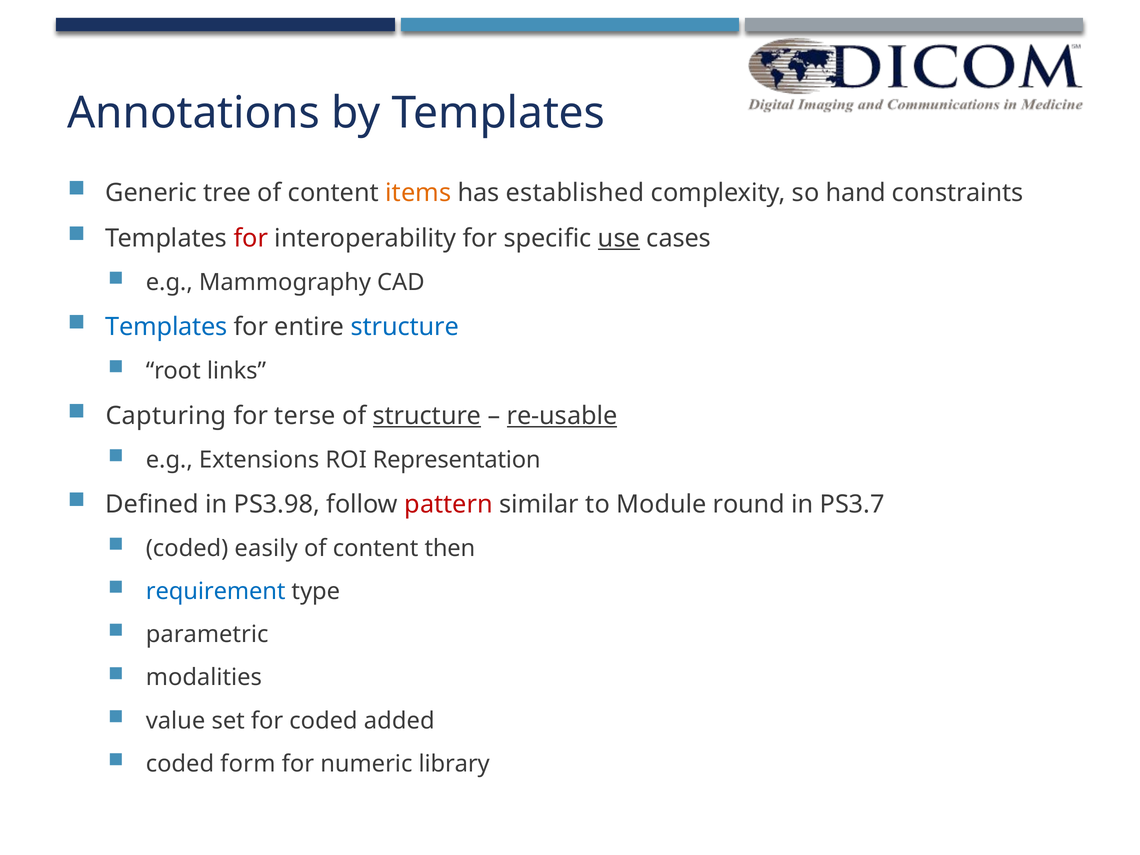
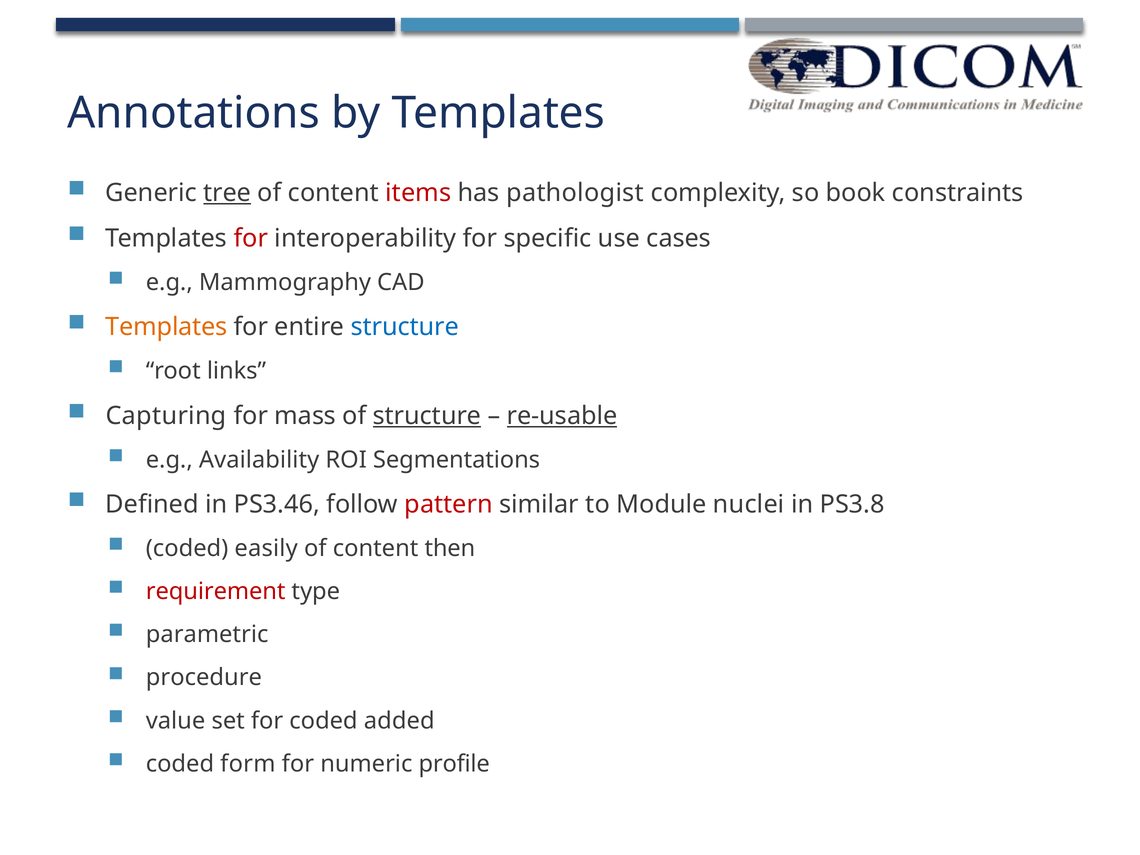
tree underline: none -> present
items colour: orange -> red
established: established -> pathologist
hand: hand -> book
use underline: present -> none
Templates at (166, 327) colour: blue -> orange
terse: terse -> mass
Extensions: Extensions -> Availability
Representation: Representation -> Segmentations
PS3.98: PS3.98 -> PS3.46
round: round -> nuclei
PS3.7: PS3.7 -> PS3.8
requirement colour: blue -> red
modalities: modalities -> procedure
library: library -> profile
